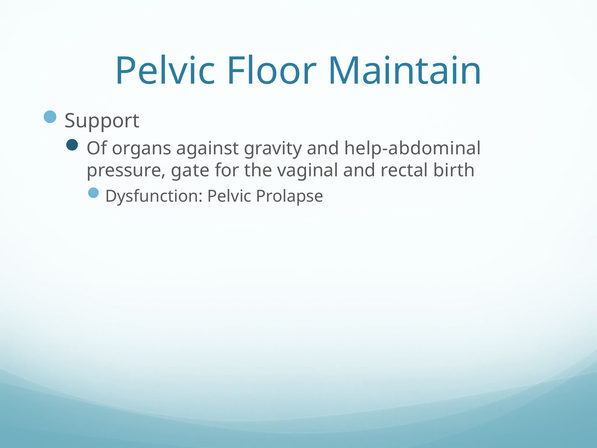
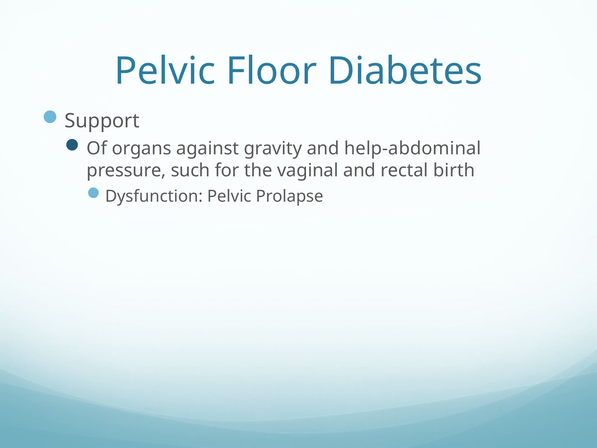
Maintain: Maintain -> Diabetes
gate: gate -> such
